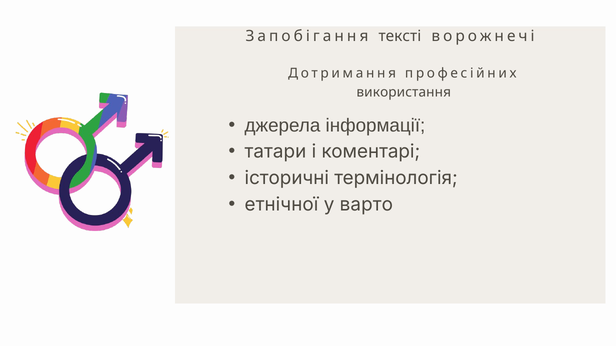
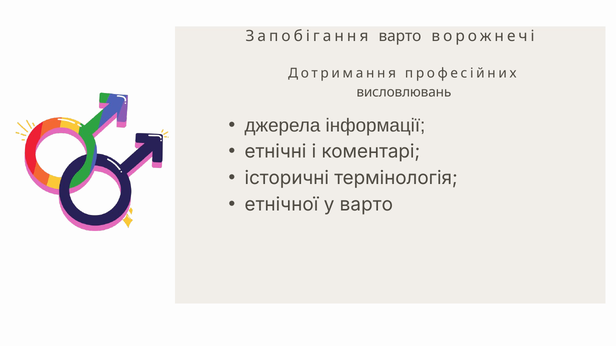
Запобігання тексті: тексті -> варто
використання: використання -> висловлювань
татари: татари -> етнічні
